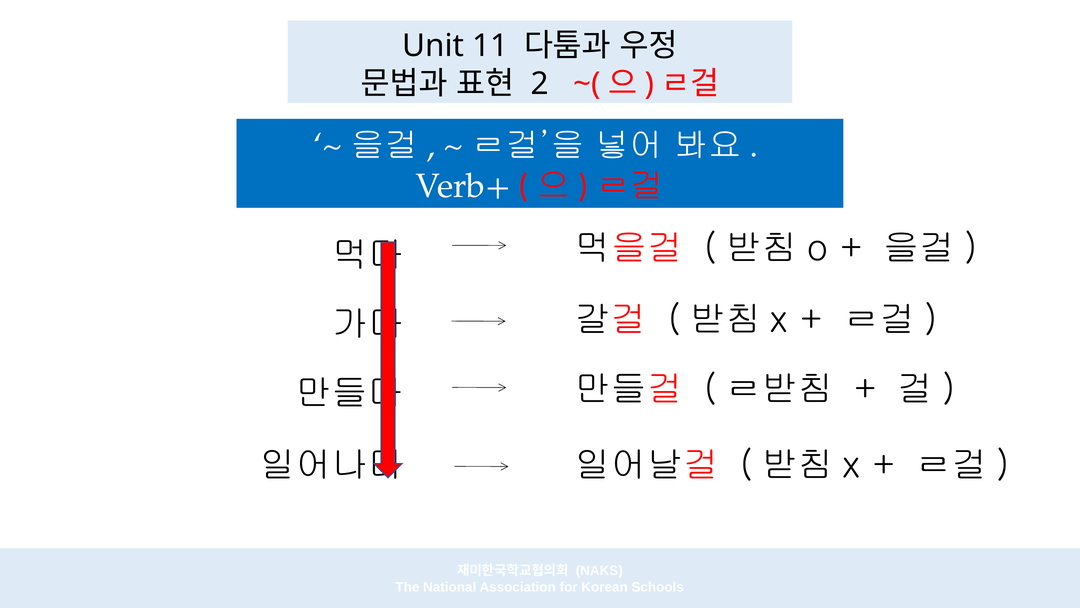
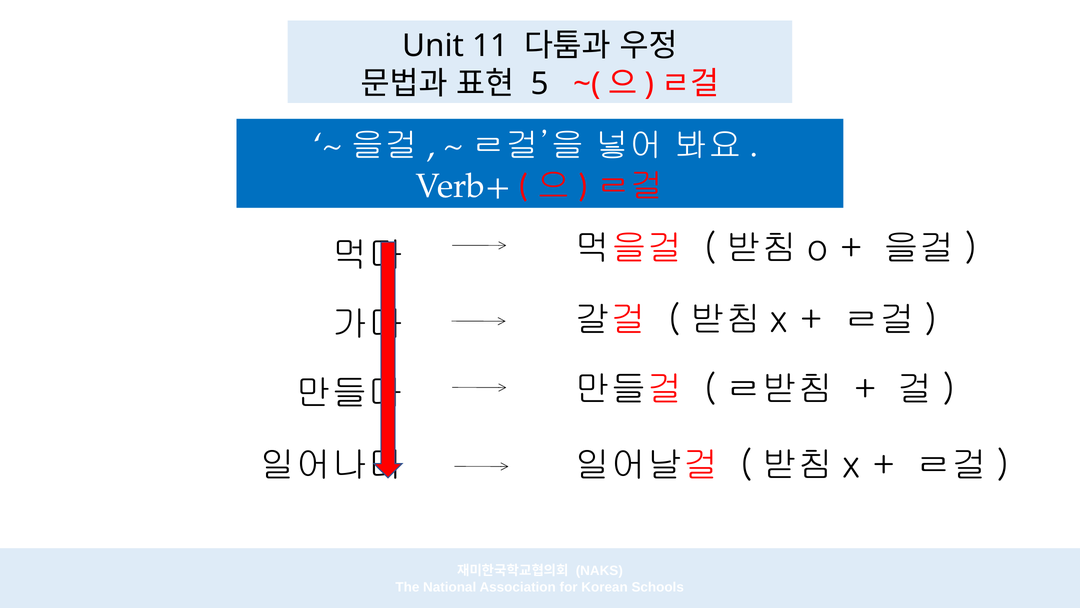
2: 2 -> 5
